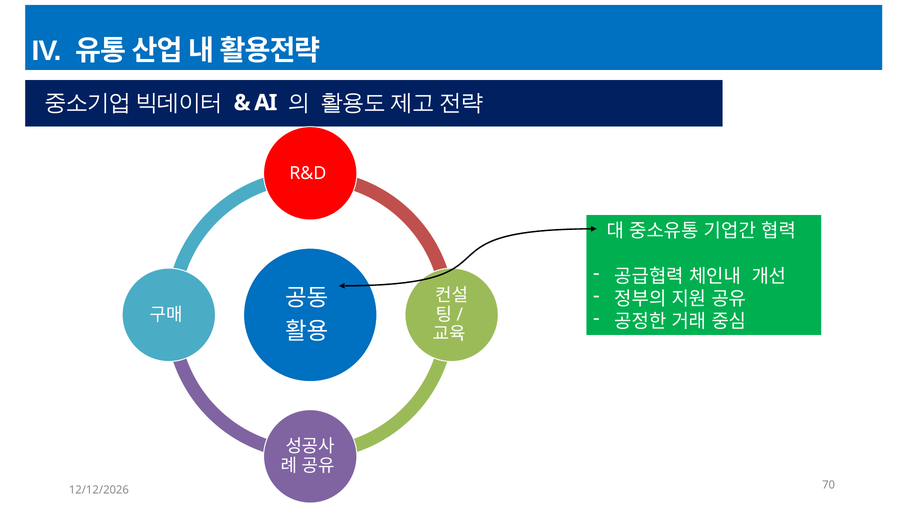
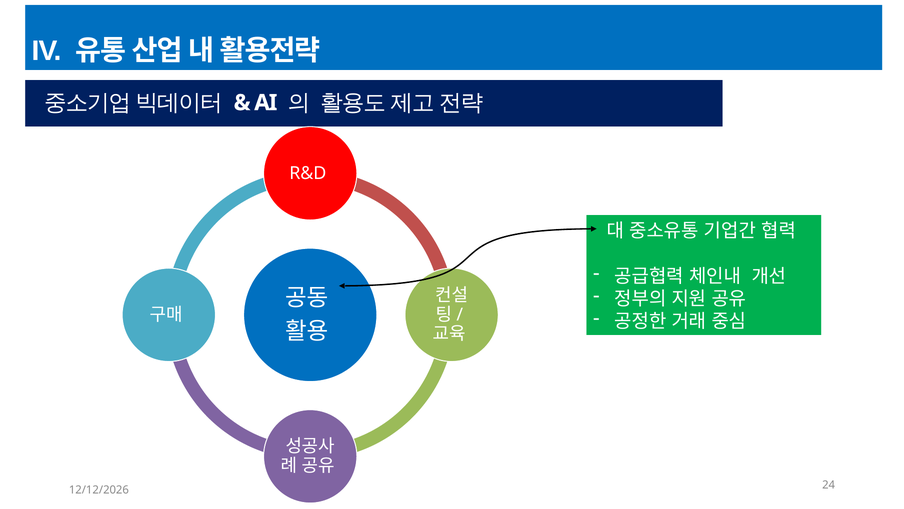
70: 70 -> 24
